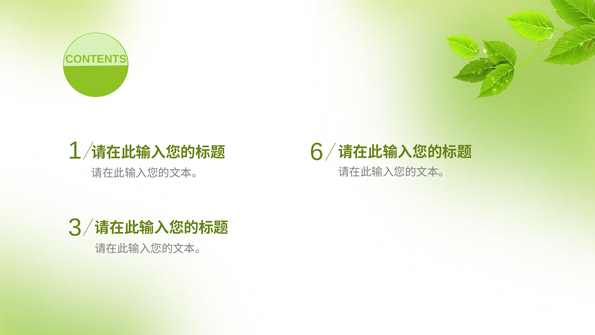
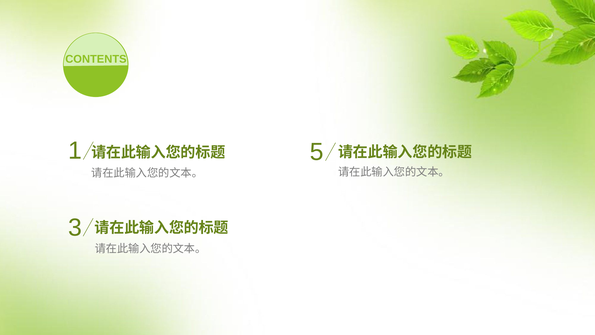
6: 6 -> 5
